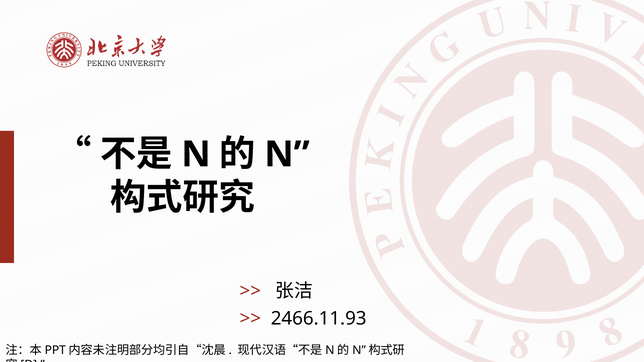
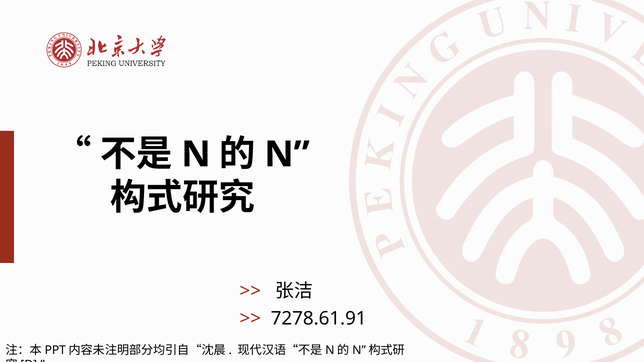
2466.11.93: 2466.11.93 -> 7278.61.91
